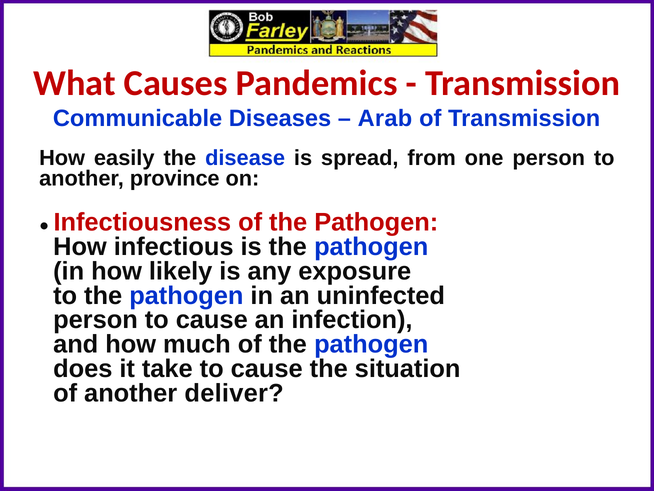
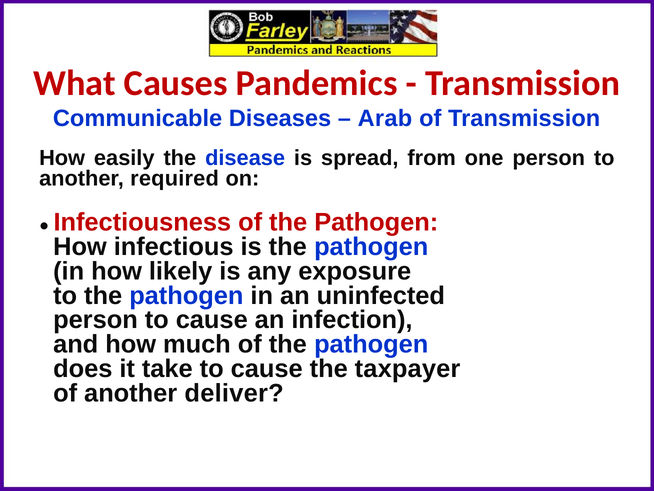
province: province -> required
situation: situation -> taxpayer
